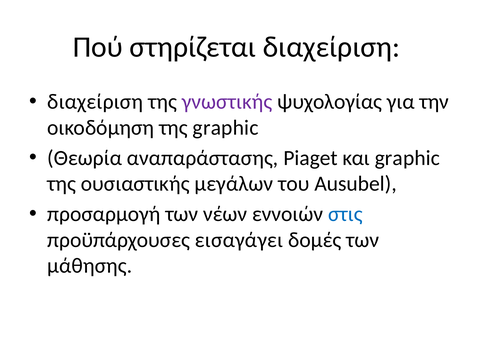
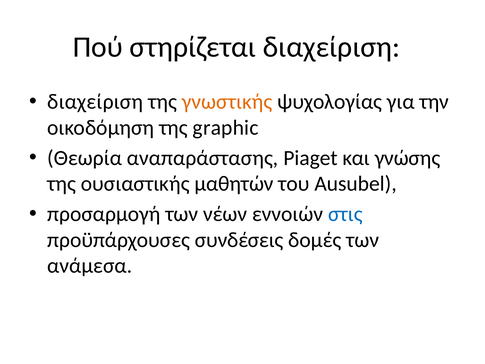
γνωστικής colour: purple -> orange
και graphic: graphic -> γνώσης
μεγάλων: μεγάλων -> μαθητών
εισαγάγει: εισαγάγει -> συνδέσεις
μάθησης: μάθησης -> ανάμεσα
